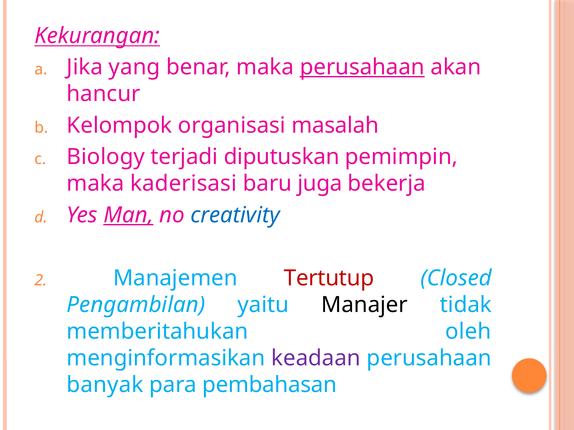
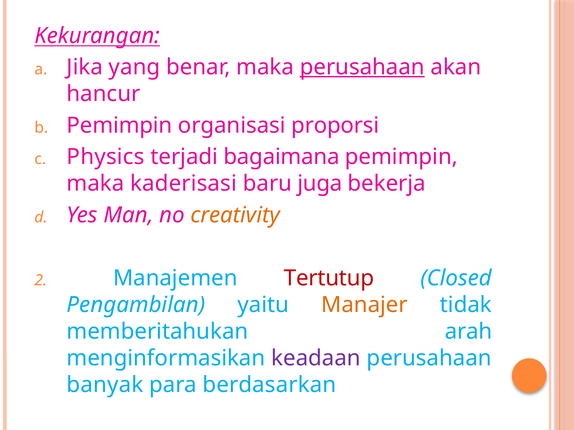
Kelompok at (119, 125): Kelompok -> Pemimpin
masalah: masalah -> proporsi
Biology: Biology -> Physics
diputuskan: diputuskan -> bagaimana
Man underline: present -> none
creativity colour: blue -> orange
Manajer colour: black -> orange
oleh: oleh -> arah
pembahasan: pembahasan -> berdasarkan
